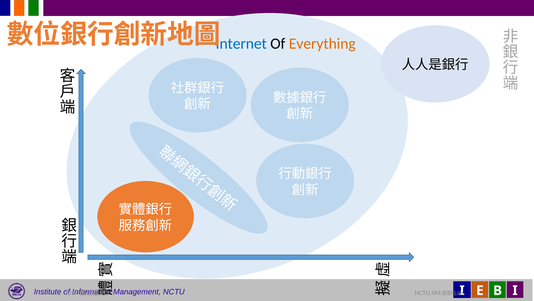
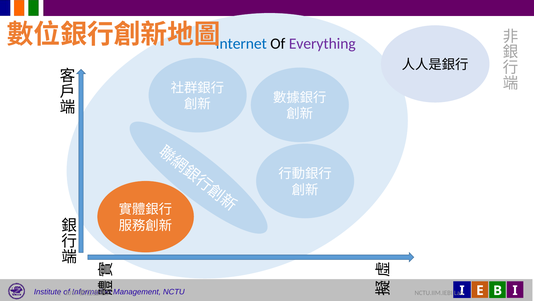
Everything colour: orange -> purple
